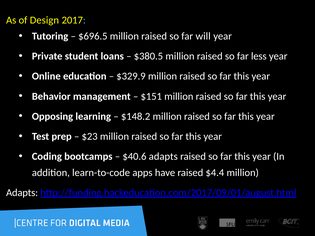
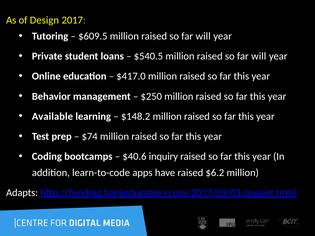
$696.5: $696.5 -> $609.5
$380.5: $380.5 -> $540.5
less at (259, 56): less -> will
$329.9: $329.9 -> $417.0
$151: $151 -> $250
Opposing: Opposing -> Available
$23: $23 -> $74
$40.6 adapts: adapts -> inquiry
$4.4: $4.4 -> $6.2
